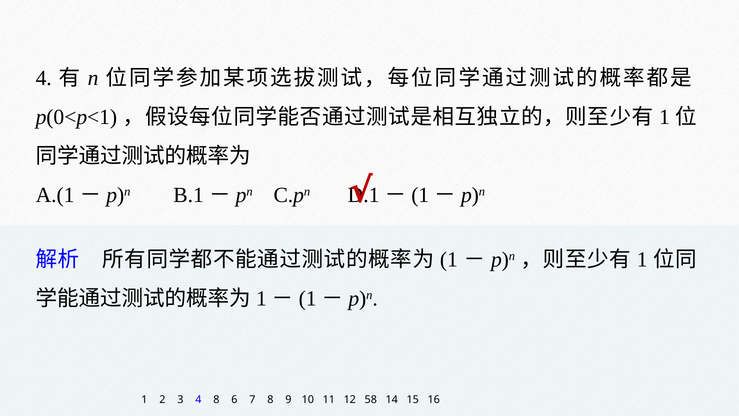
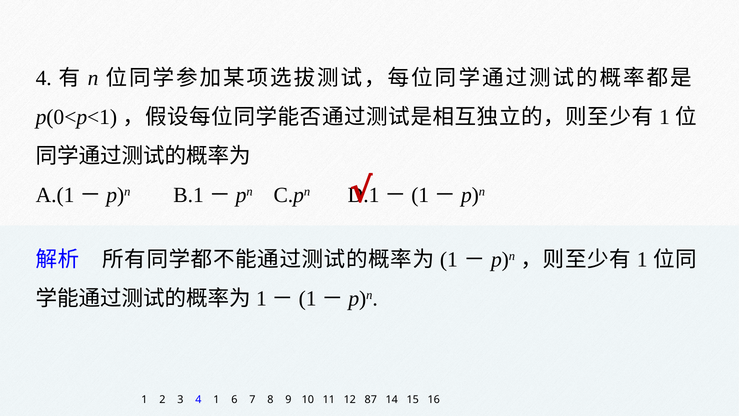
4 8: 8 -> 1
58: 58 -> 87
